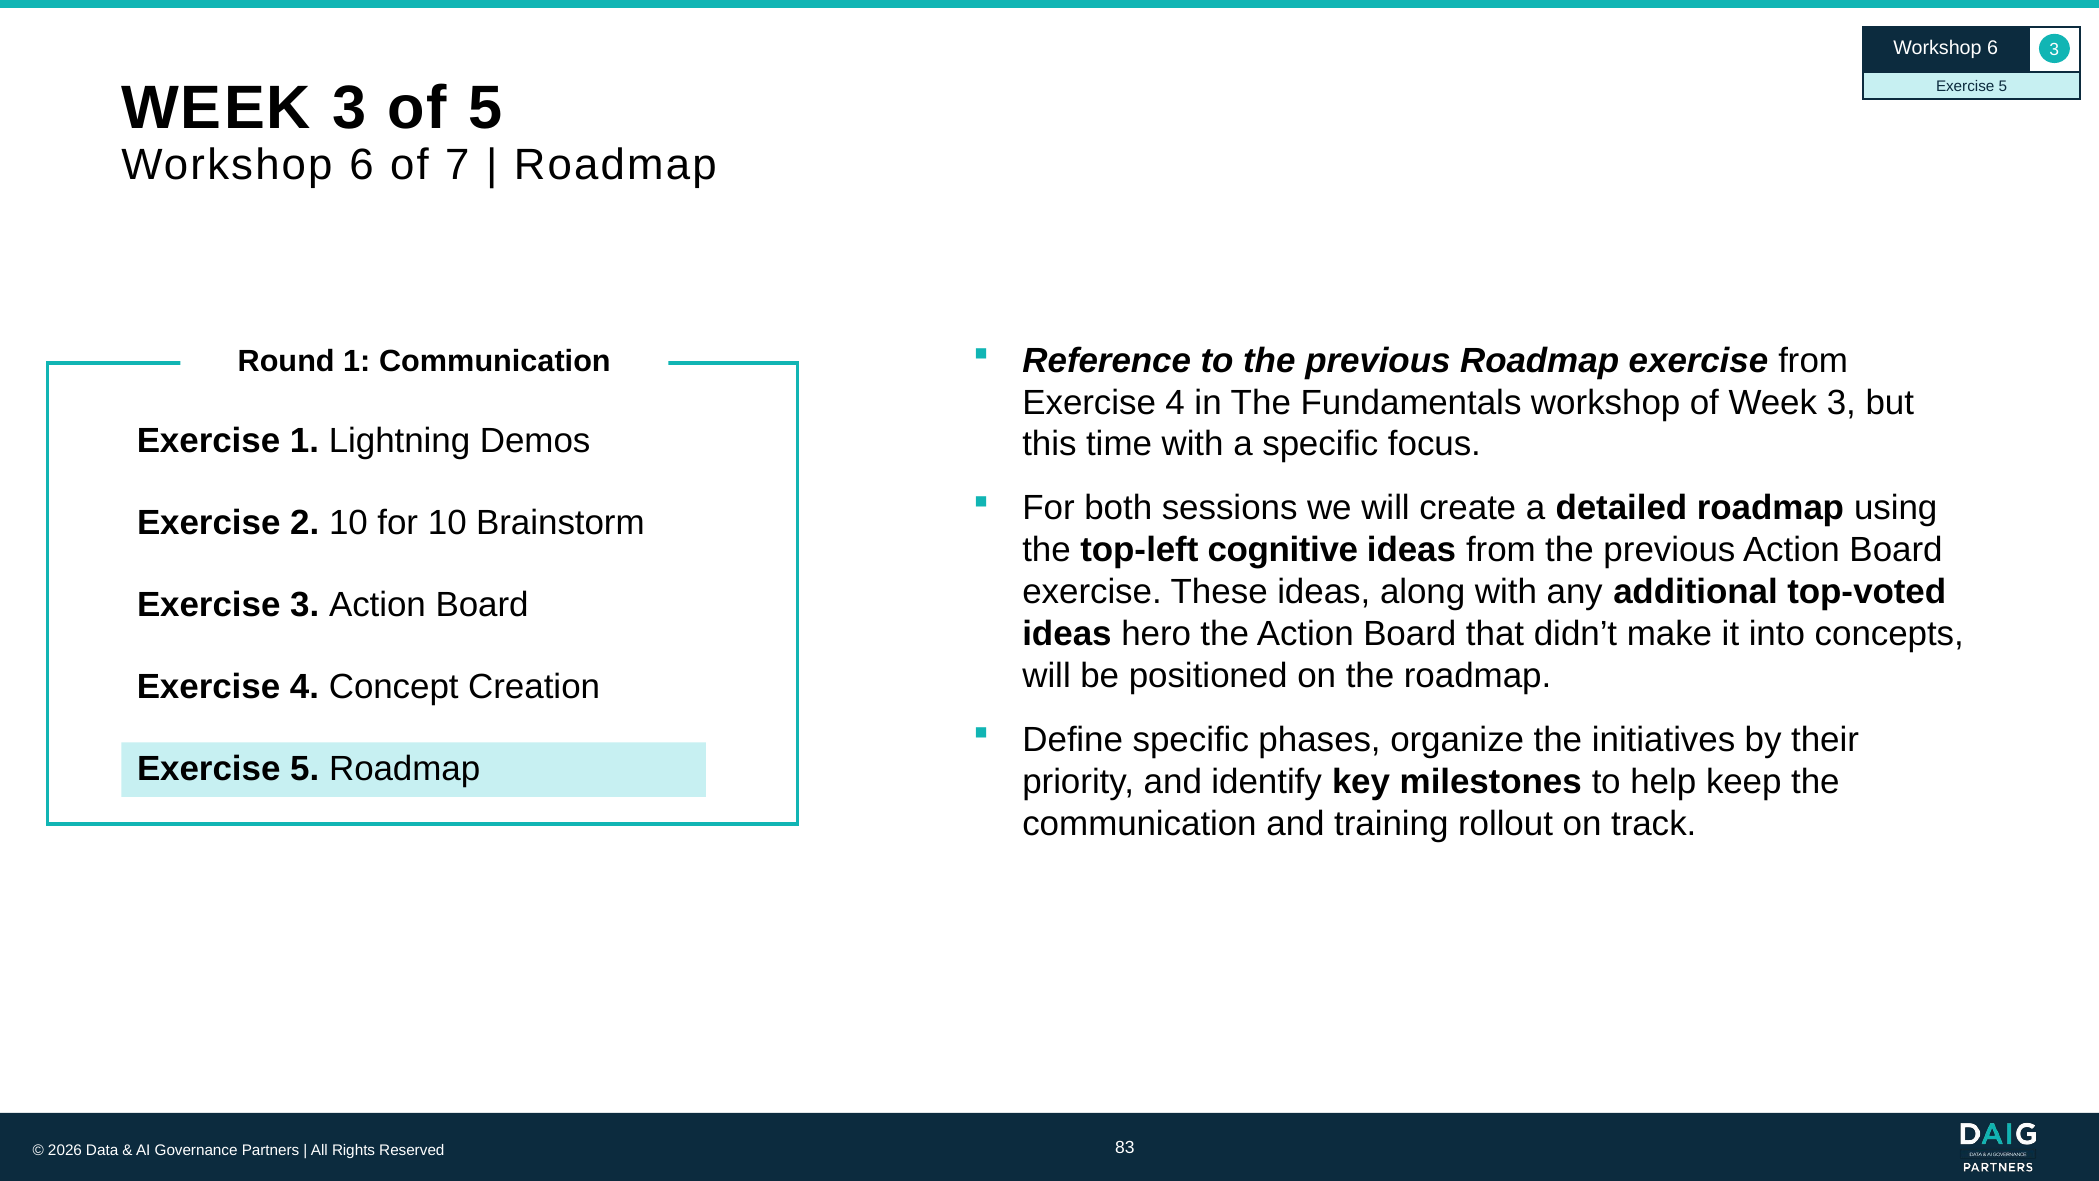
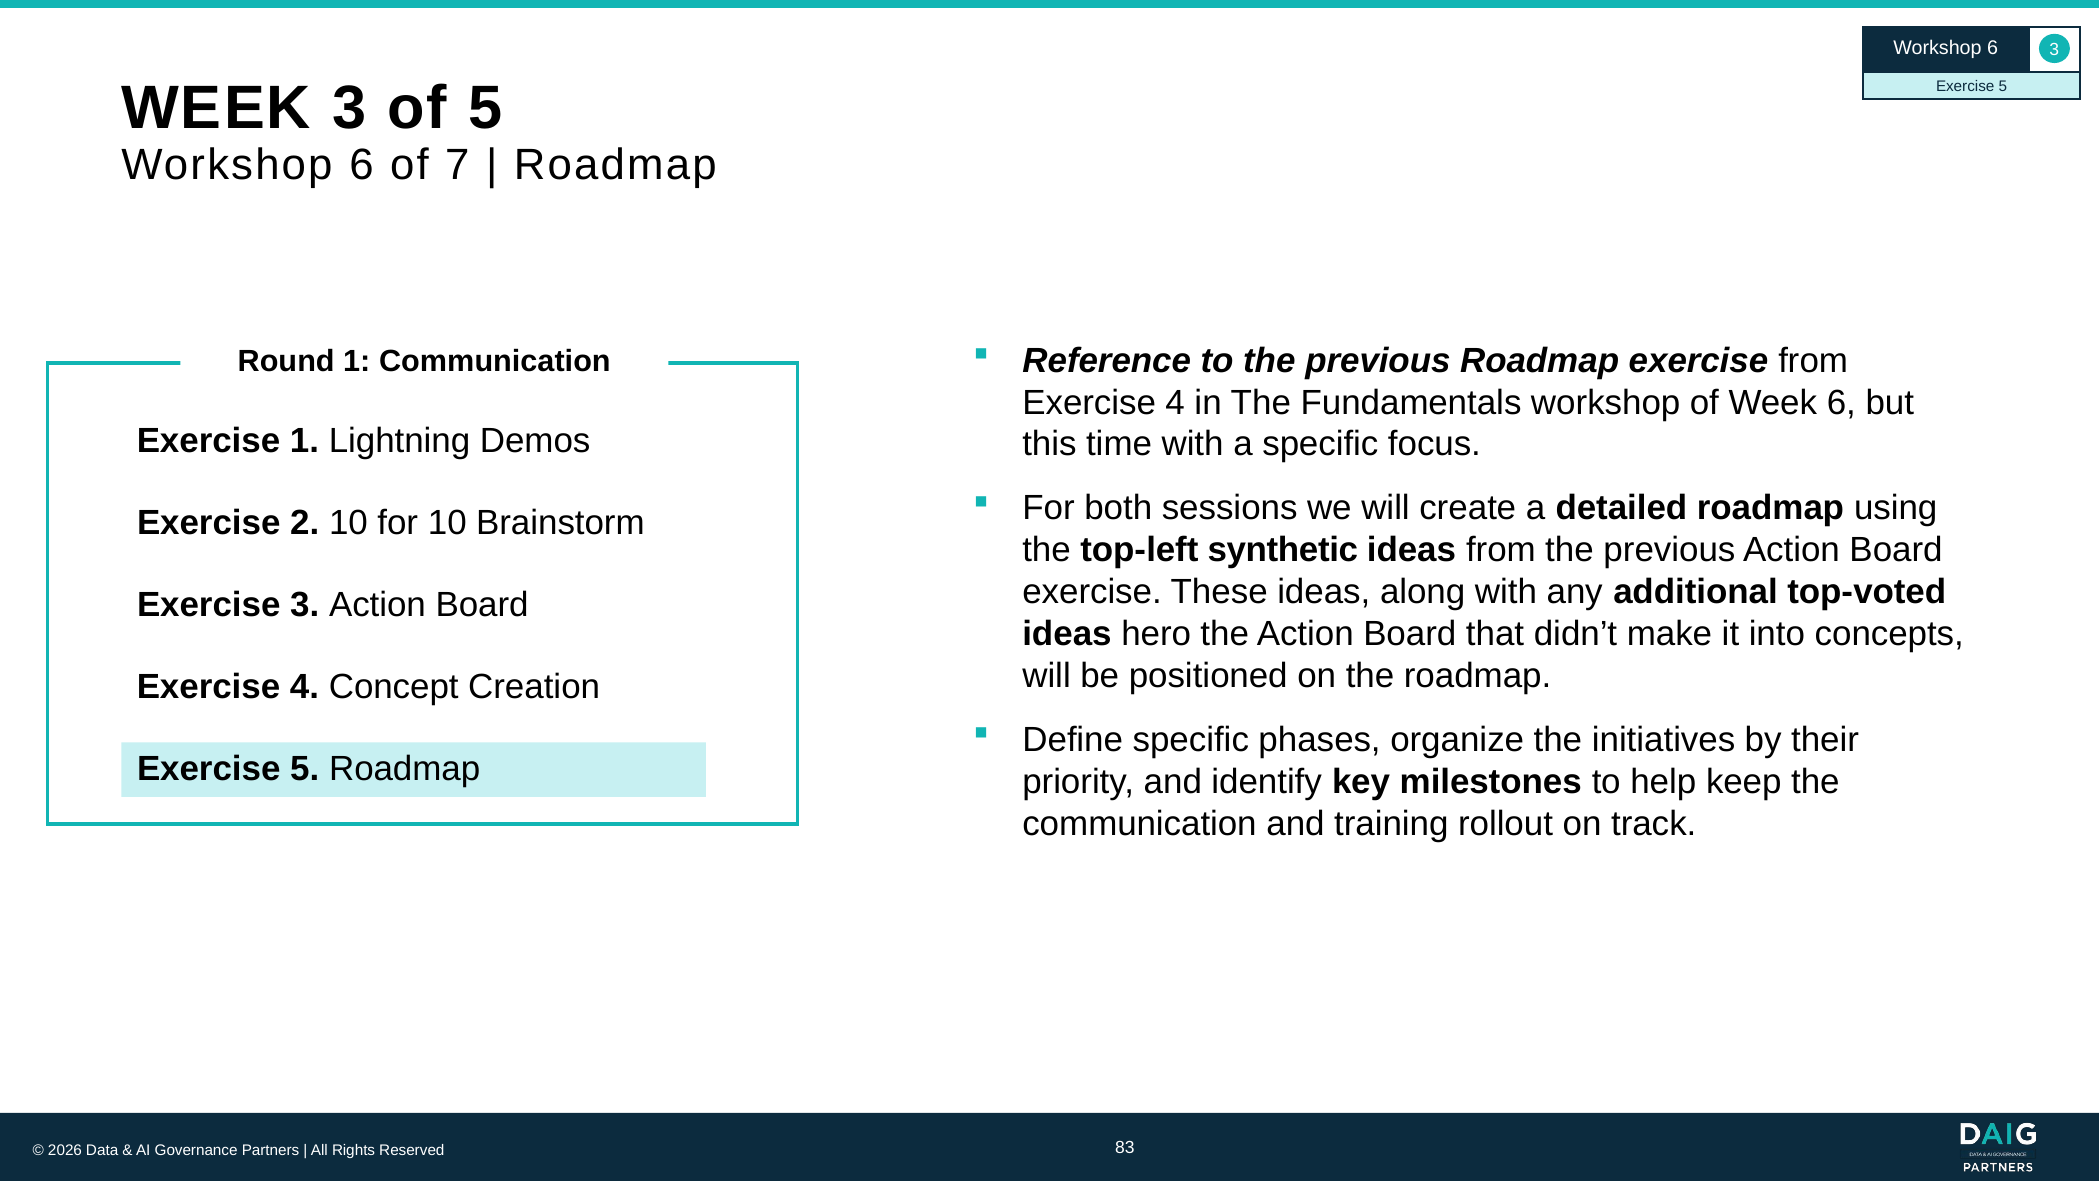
of Week 3: 3 -> 6
cognitive: cognitive -> synthetic
